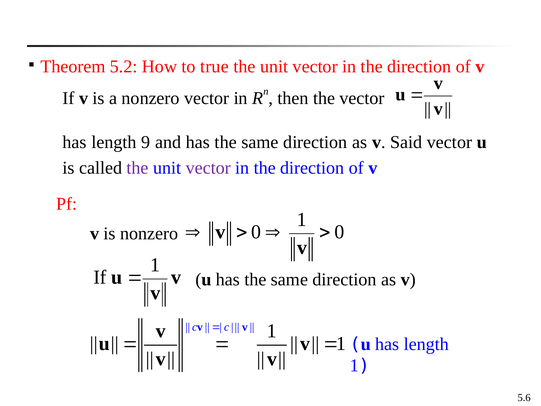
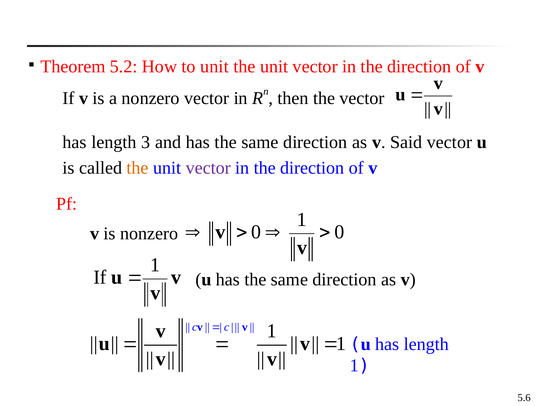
to true: true -> unit
9: 9 -> 3
the at (138, 168) colour: purple -> orange
